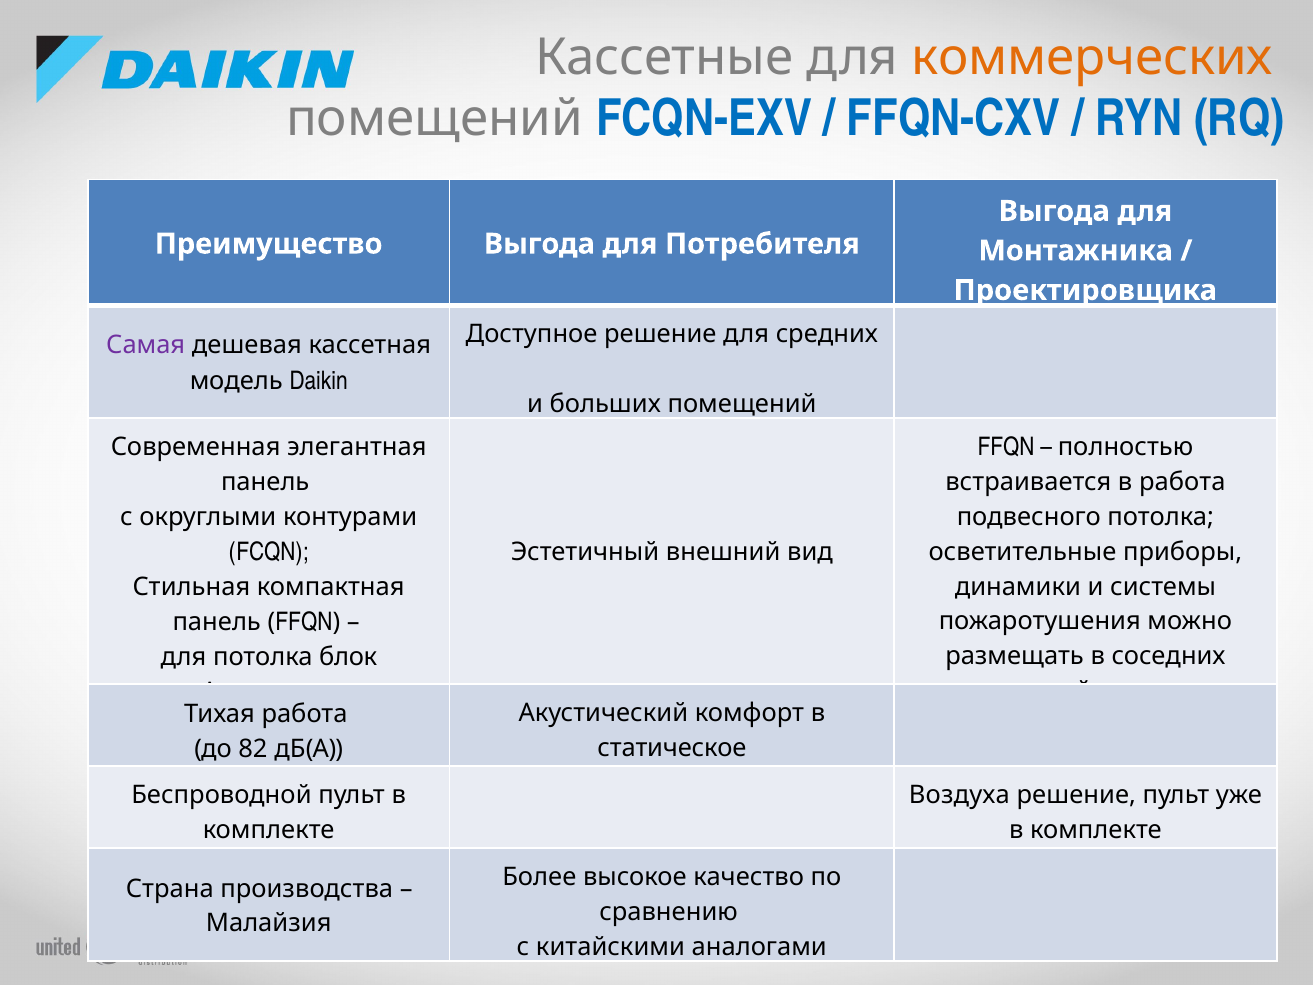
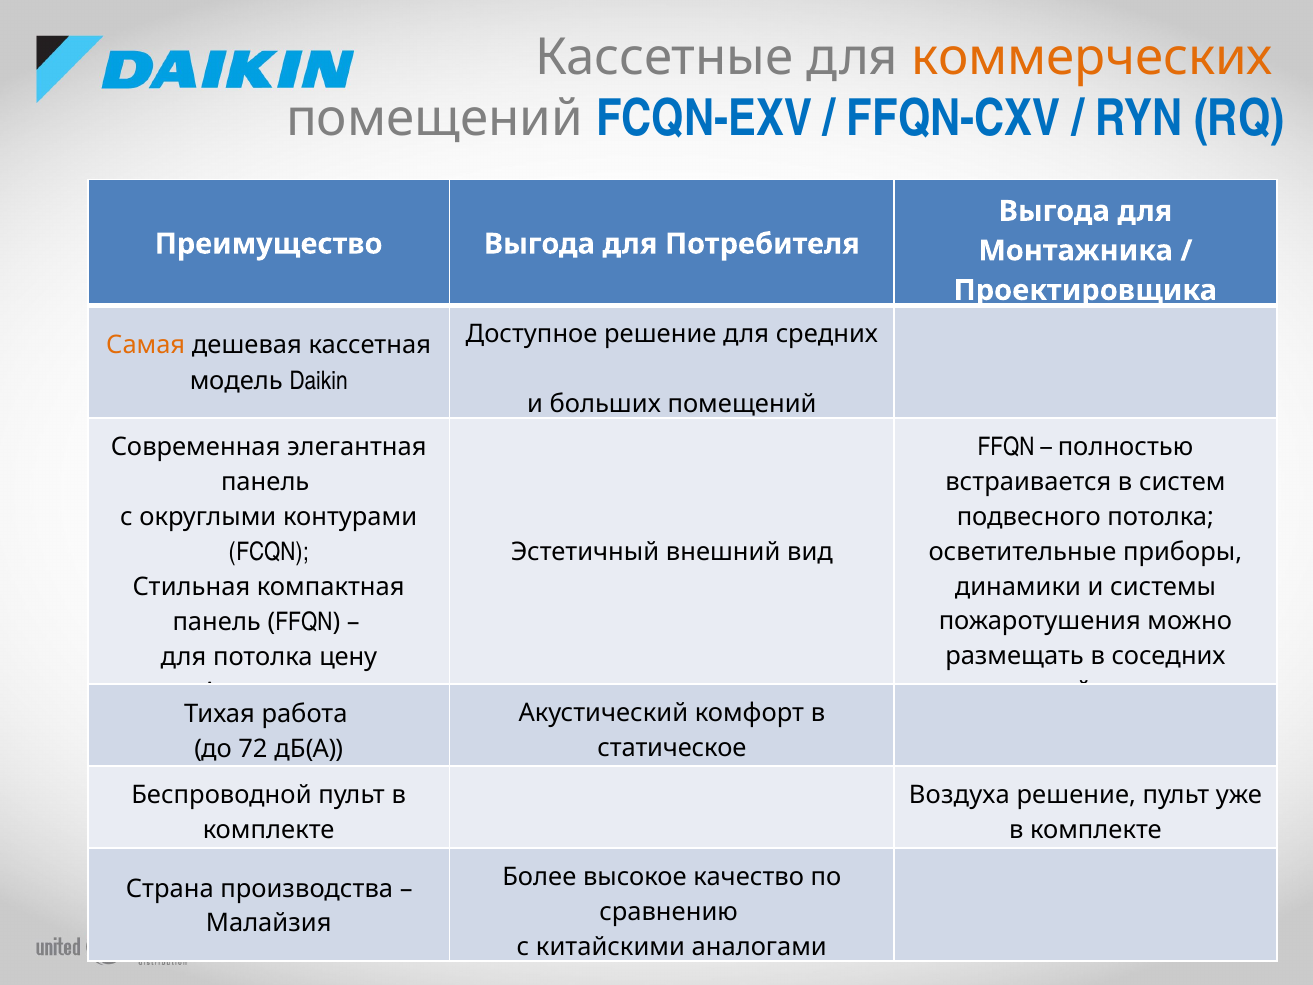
Самая colour: purple -> orange
в работа: работа -> систем
блок: блок -> цену
82: 82 -> 72
